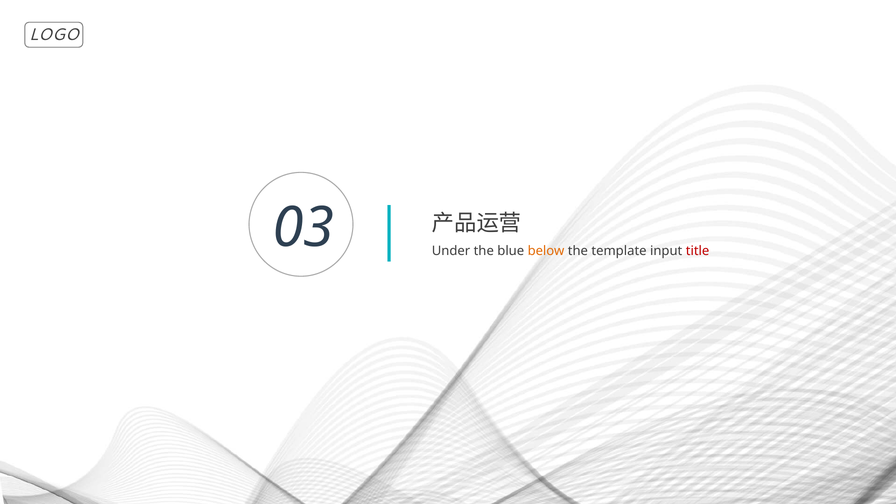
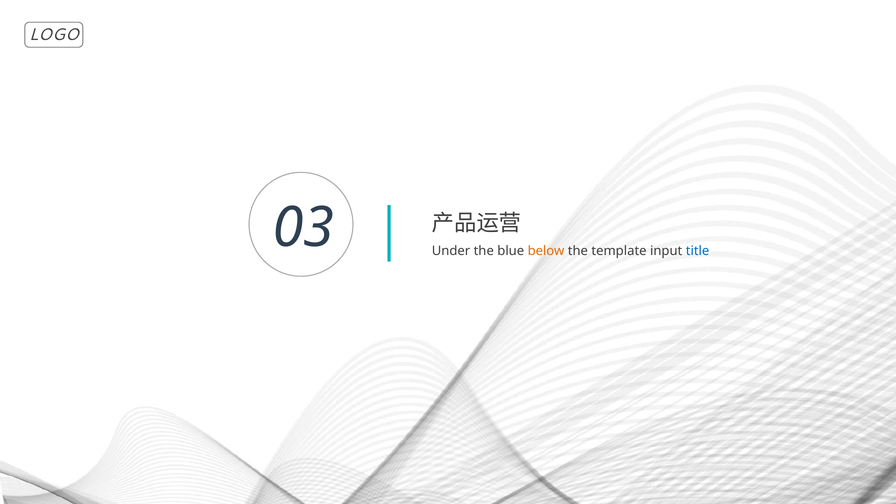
title colour: red -> blue
